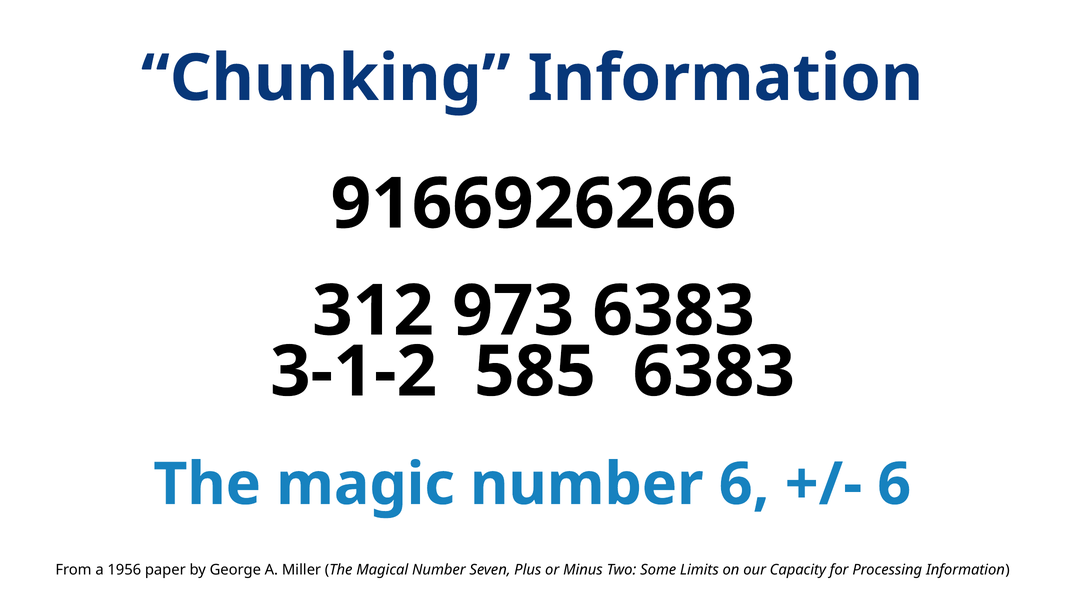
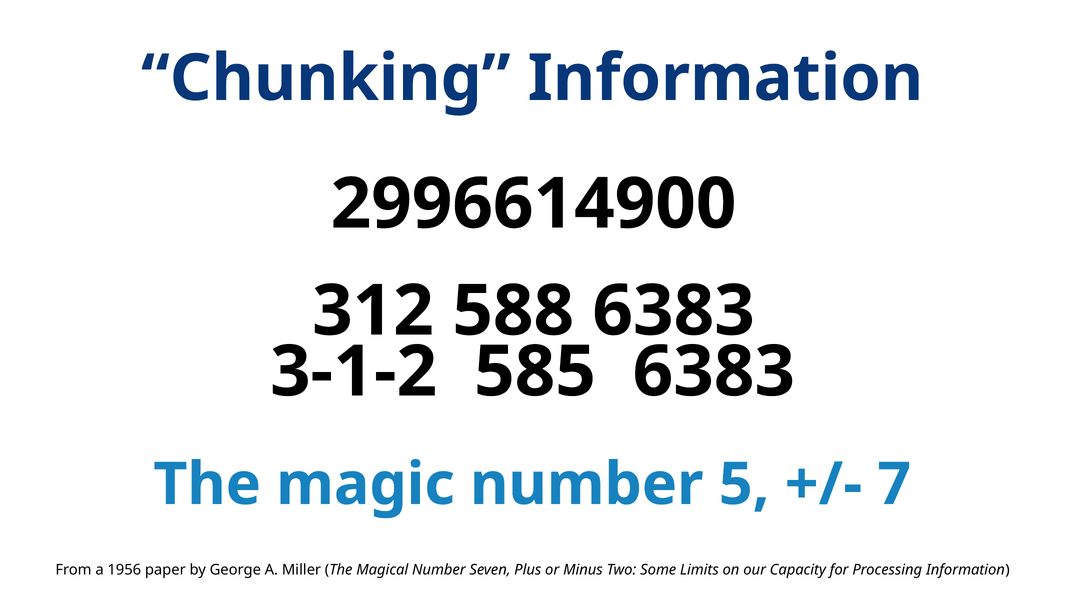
9166926266: 9166926266 -> 2996614900
973: 973 -> 588
number 6: 6 -> 5
6 at (894, 485): 6 -> 7
